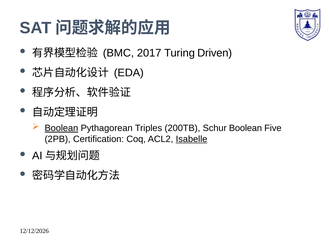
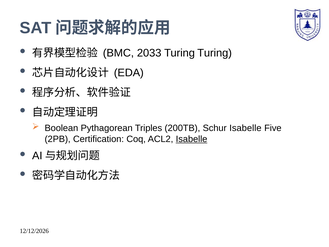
2017: 2017 -> 2033
Turing Driven: Driven -> Turing
Boolean at (61, 128) underline: present -> none
Schur Boolean: Boolean -> Isabelle
